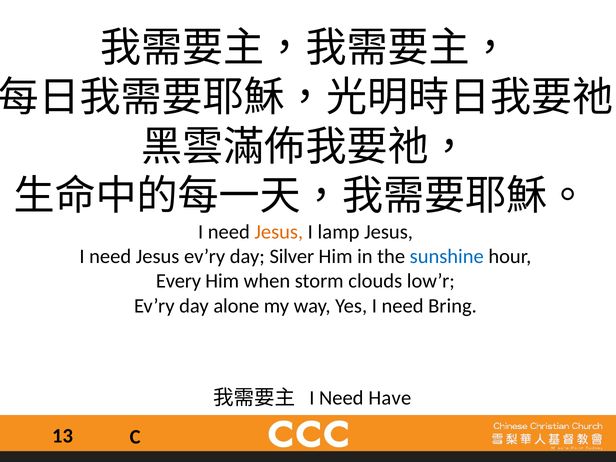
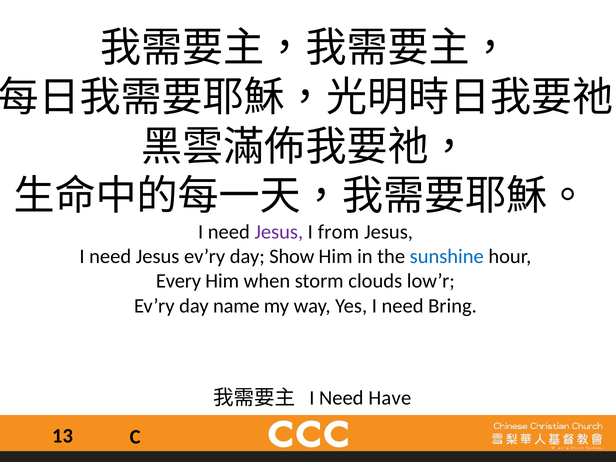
Jesus at (279, 232) colour: orange -> purple
lamp: lamp -> from
Silver: Silver -> Show
alone: alone -> name
